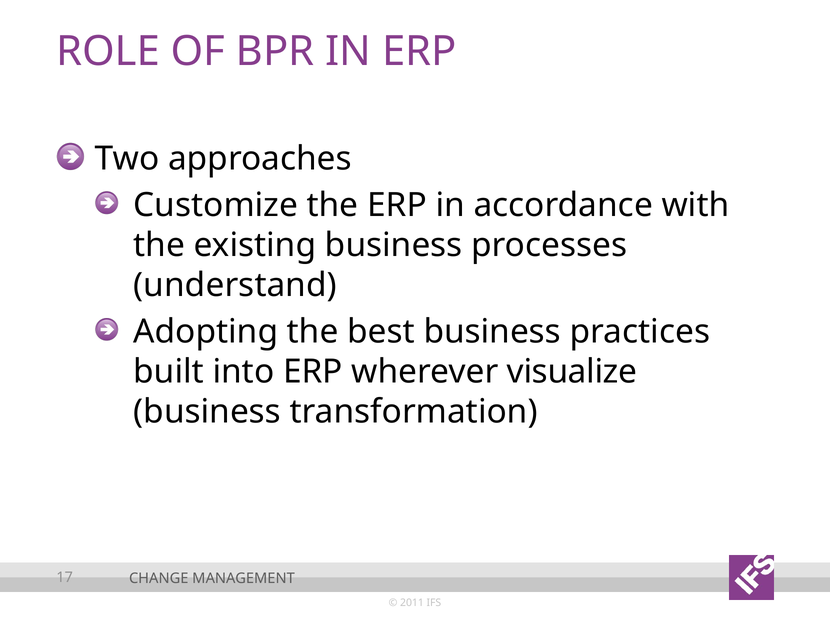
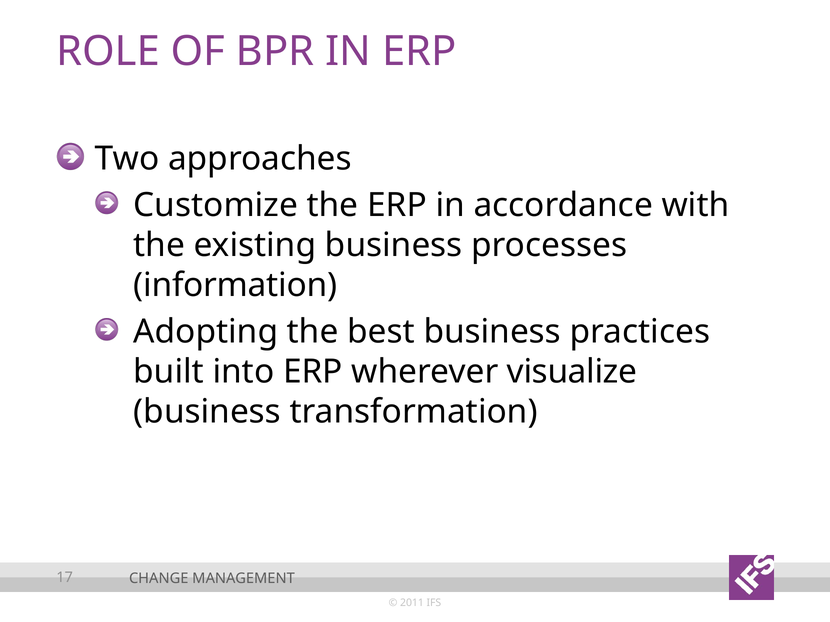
understand: understand -> information
